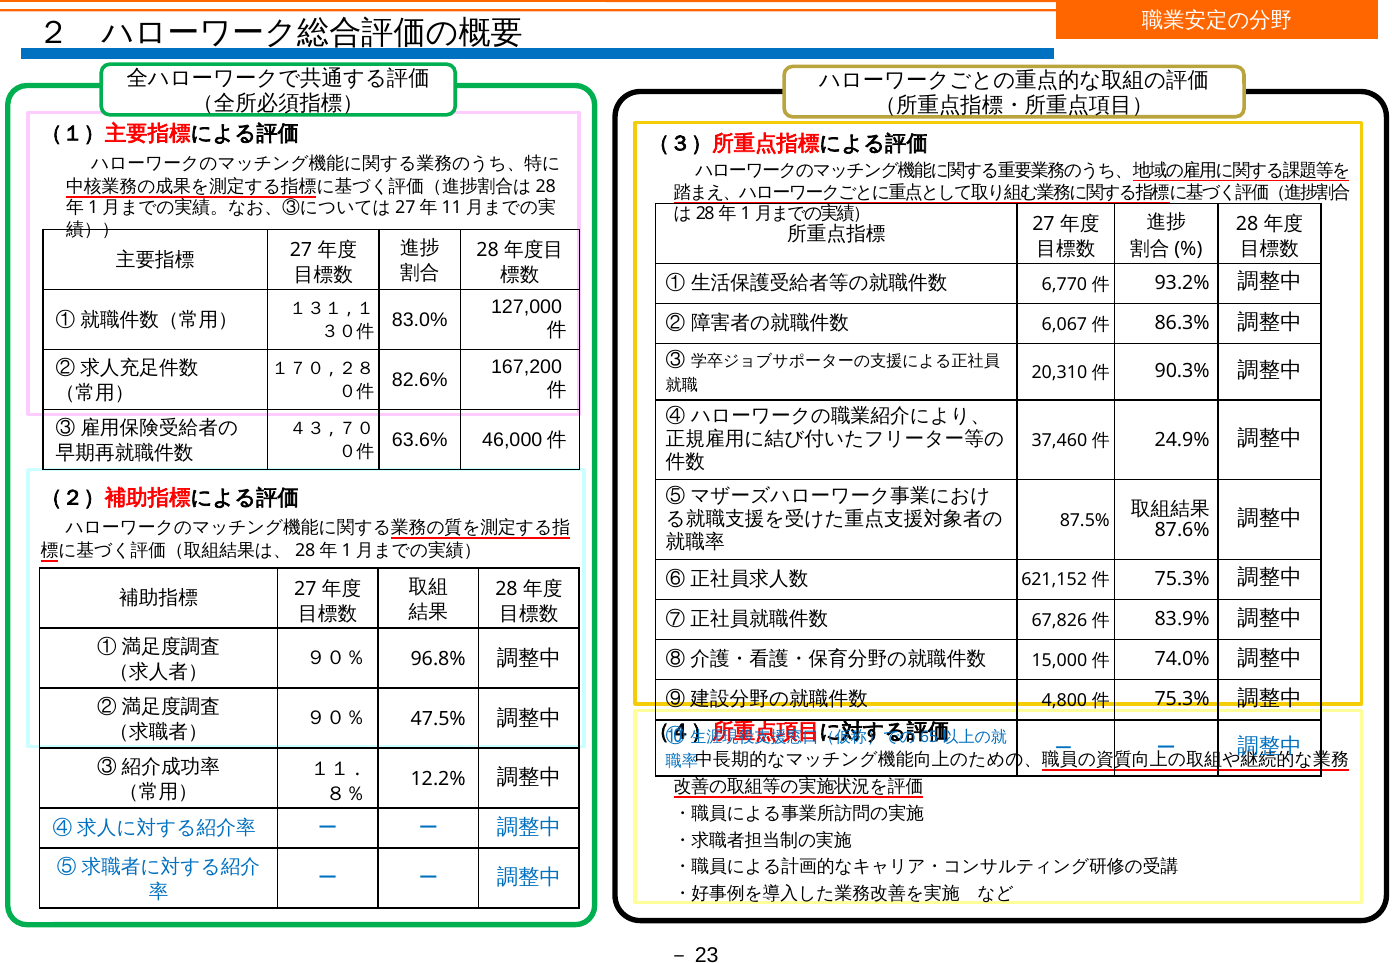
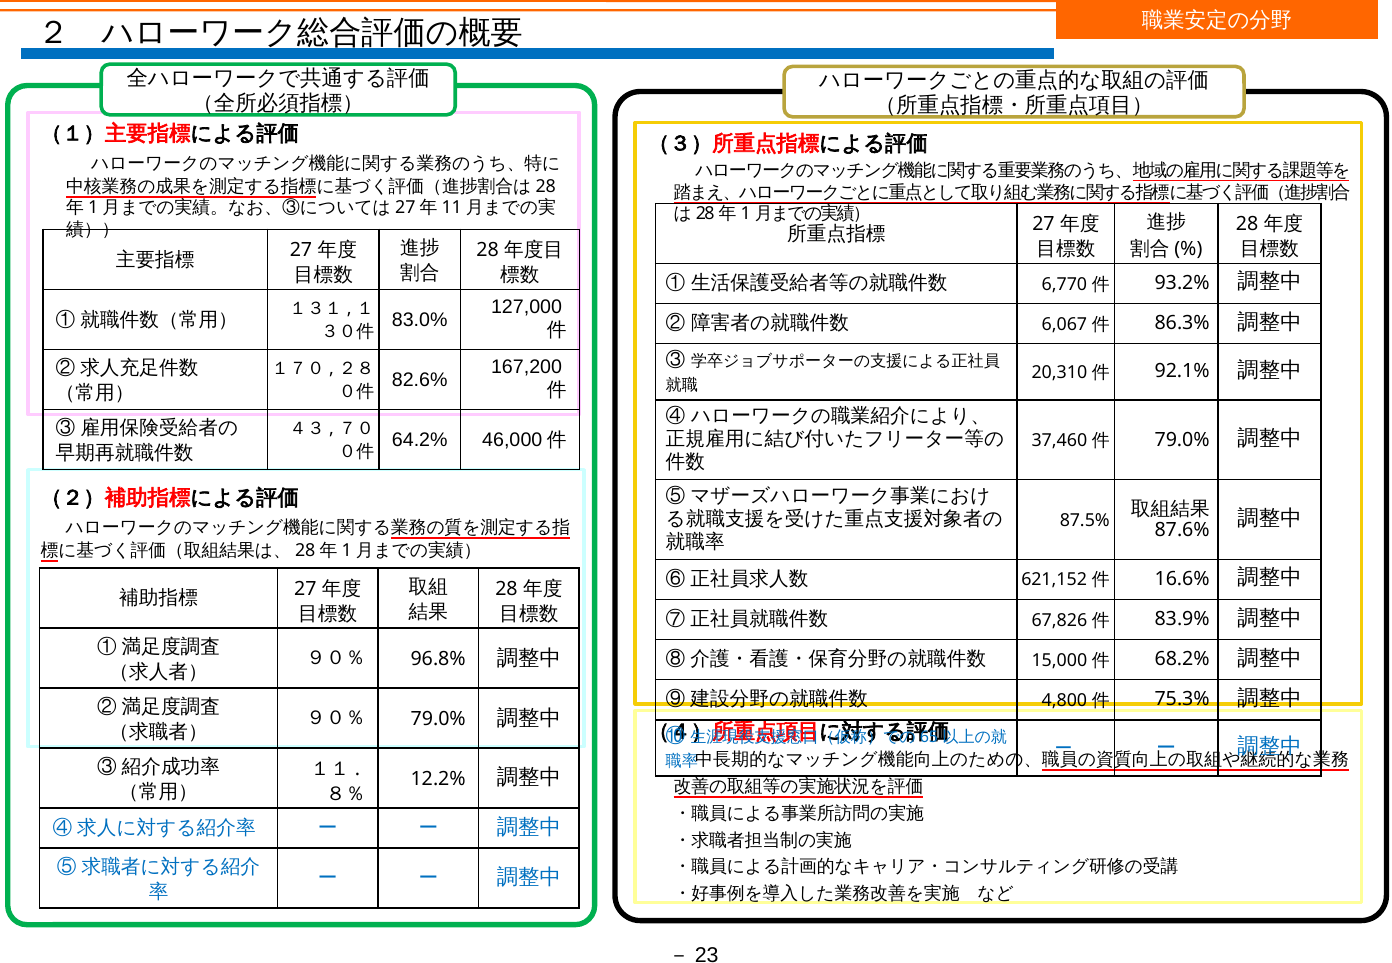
90.3%: 90.3% -> 92.1%
63.6%: 63.6% -> 64.2%
24.9% at (1182, 440): 24.9% -> 79.0%
75.3% at (1182, 580): 75.3% -> 16.6%
74.0%: 74.0% -> 68.2%
９０％ 47.5%: 47.5% -> 79.0%
